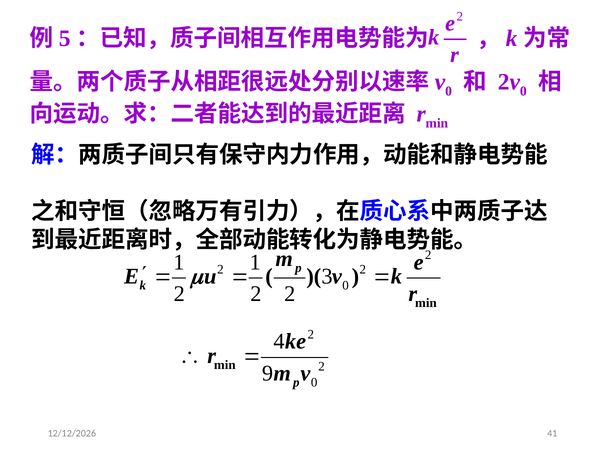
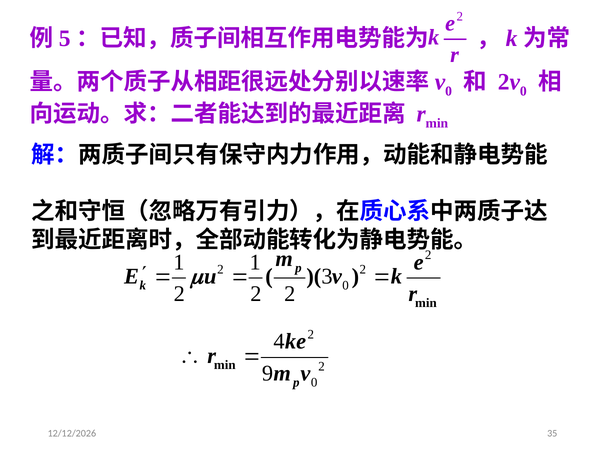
41: 41 -> 35
